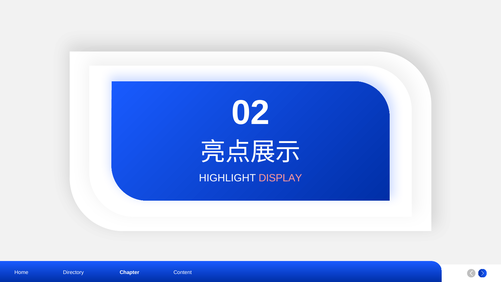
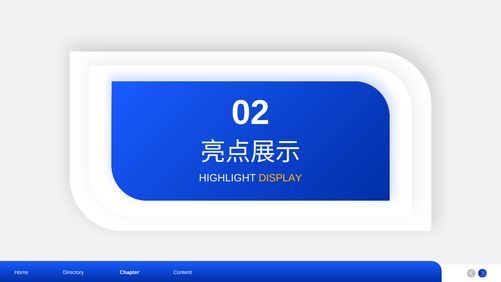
DISPLAY colour: pink -> yellow
